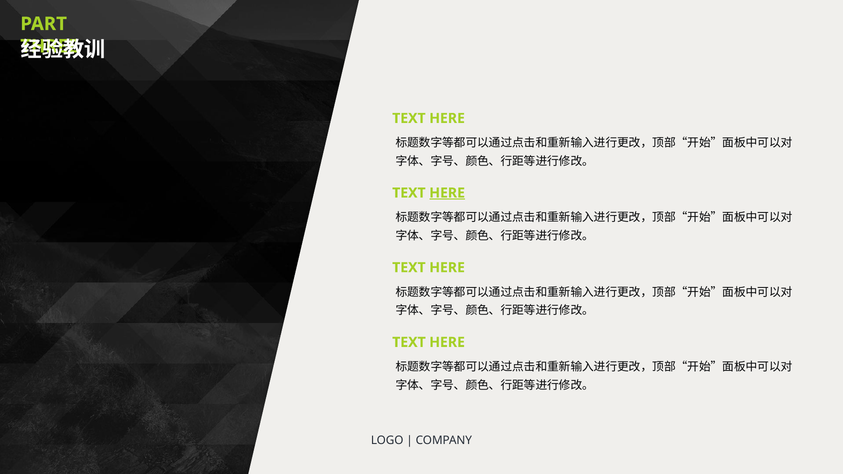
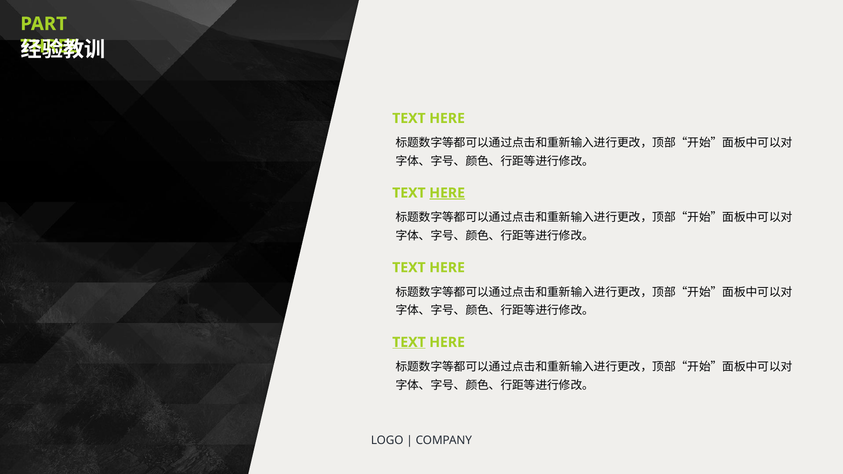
TEXT at (409, 342) underline: none -> present
